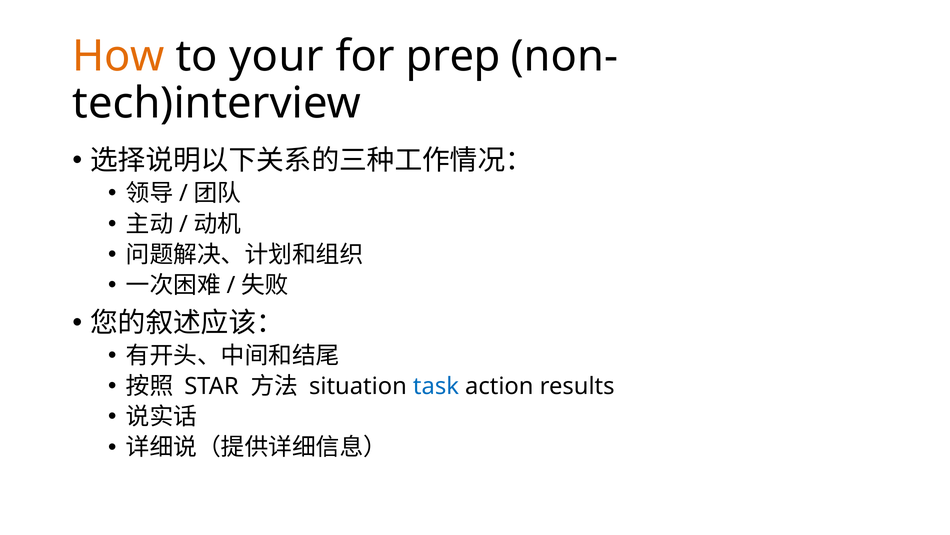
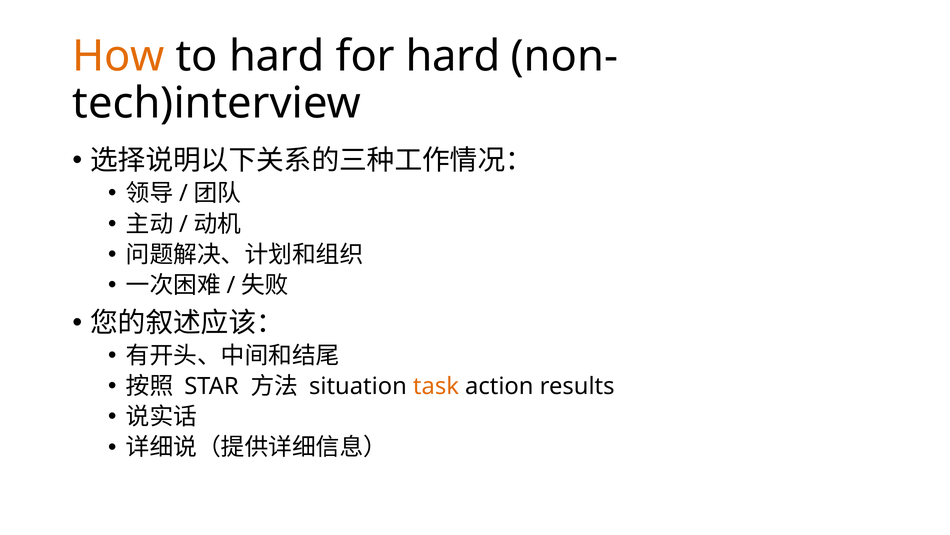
to your: your -> hard
for prep: prep -> hard
task colour: blue -> orange
